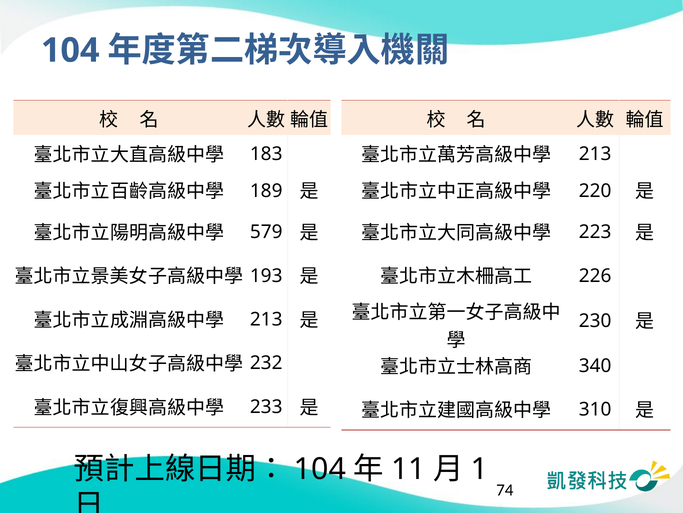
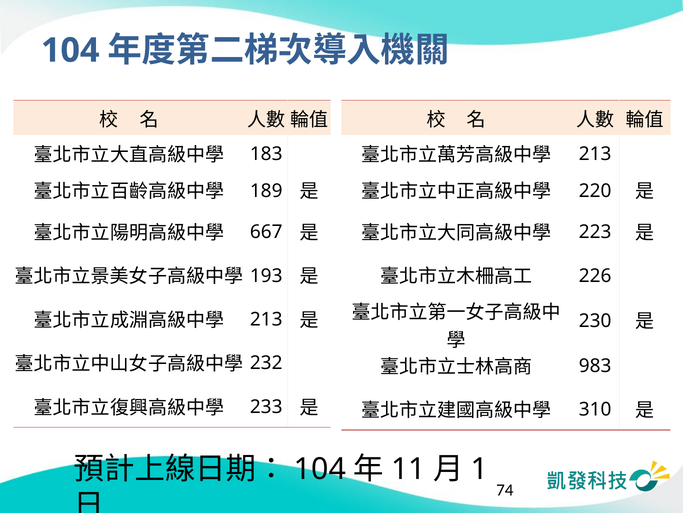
579: 579 -> 667
340: 340 -> 983
